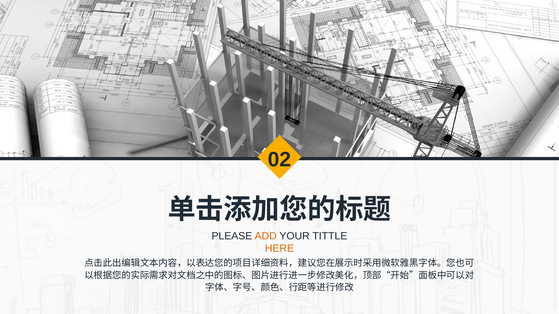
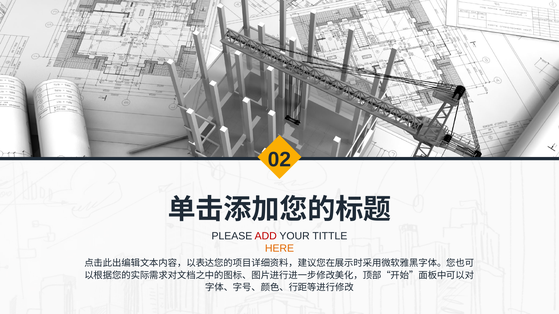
ADD colour: orange -> red
